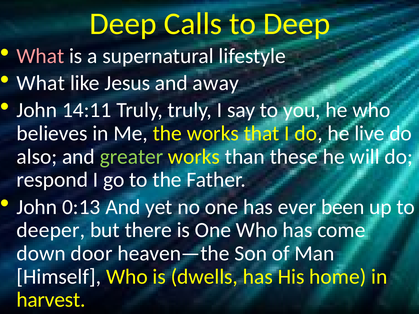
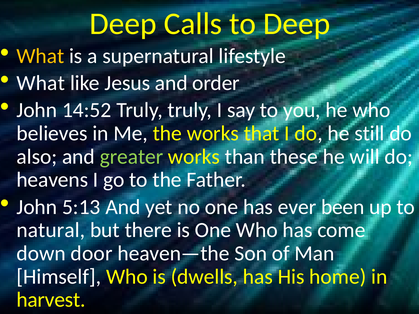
What at (40, 56) colour: pink -> yellow
away: away -> order
14:11: 14:11 -> 14:52
live: live -> still
respond: respond -> heavens
0:13: 0:13 -> 5:13
deeper: deeper -> natural
